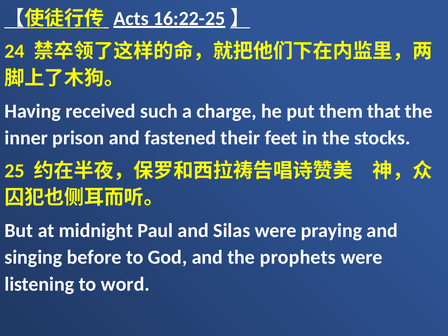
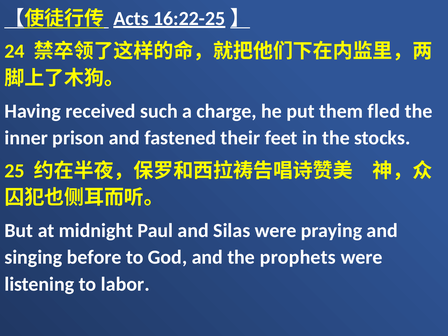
that: that -> fled
word: word -> labor
